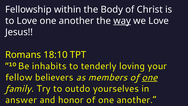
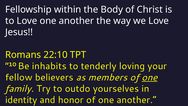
way underline: present -> none
18:10: 18:10 -> 22:10
answer: answer -> identity
